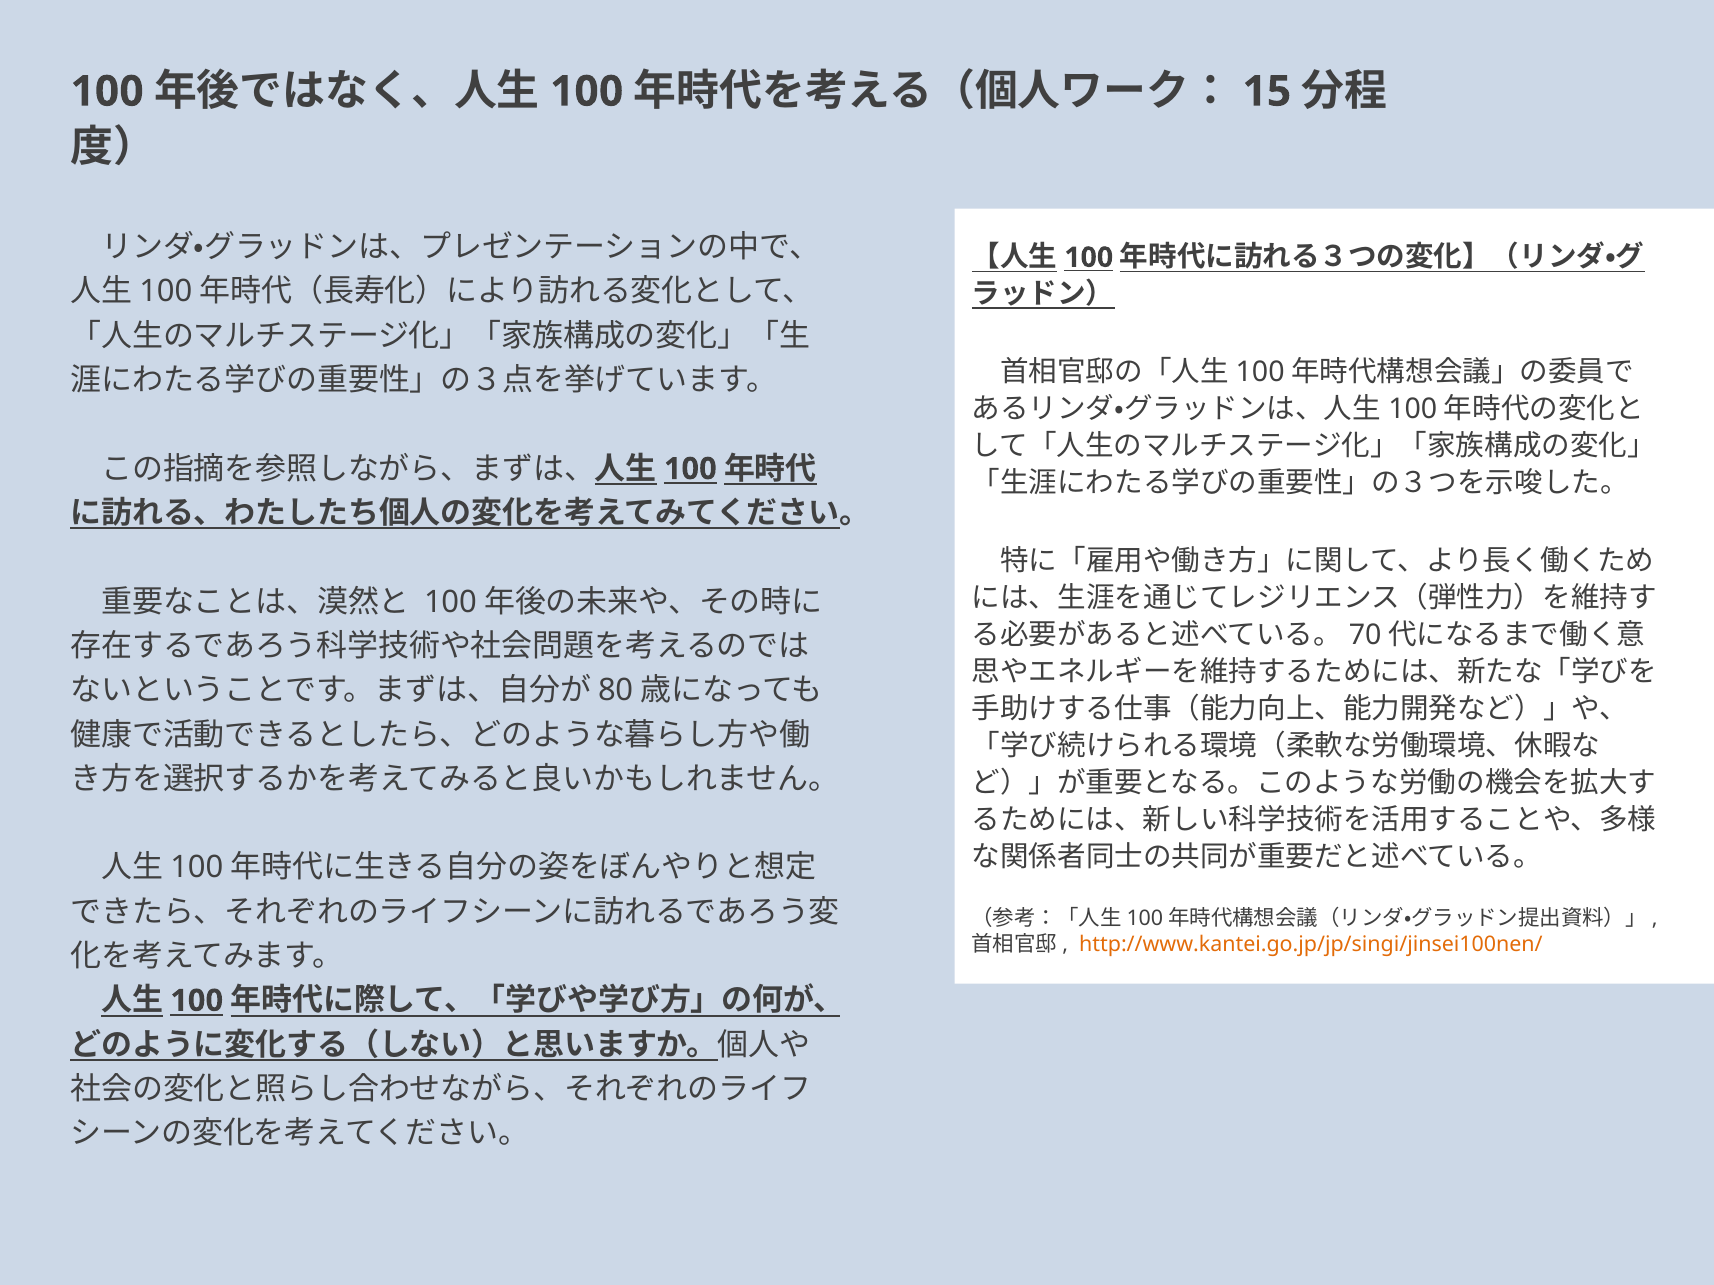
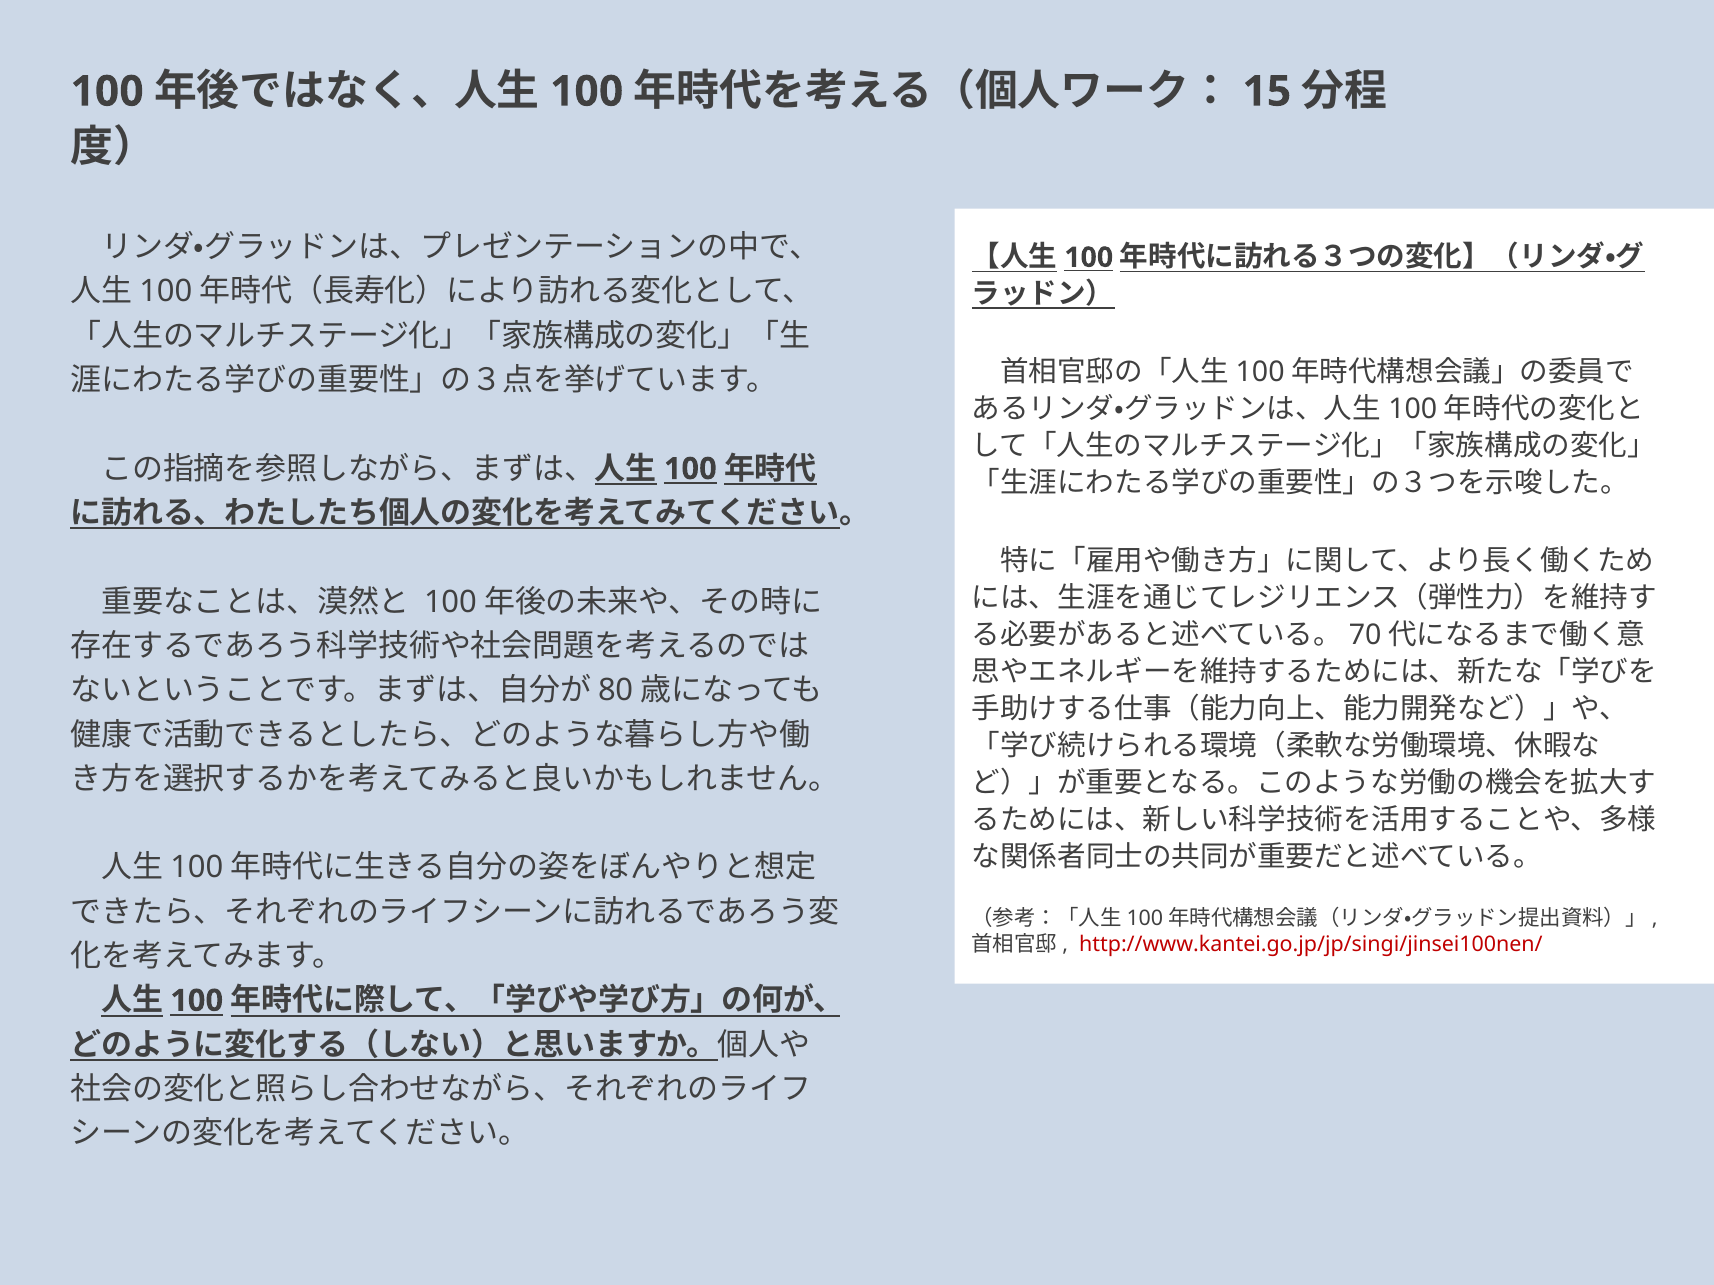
http://www.kantei.go.jp/jp/singi/jinsei100nen/ colour: orange -> red
